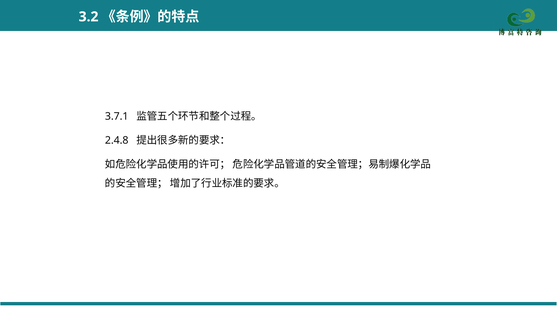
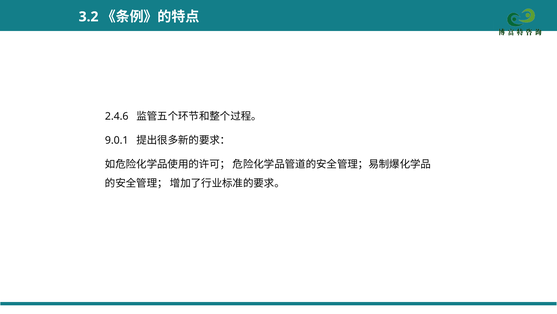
3.7.1: 3.7.1 -> 2.4.6
2.4.8: 2.4.8 -> 9.0.1
